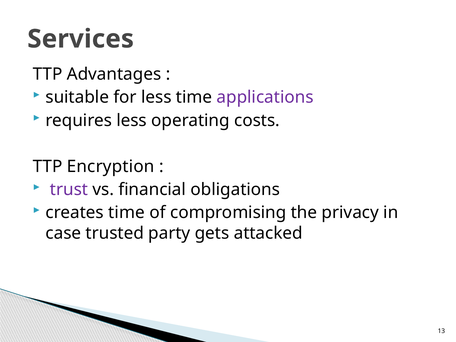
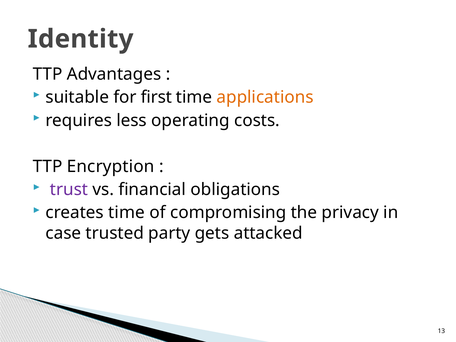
Services: Services -> Identity
for less: less -> first
applications colour: purple -> orange
